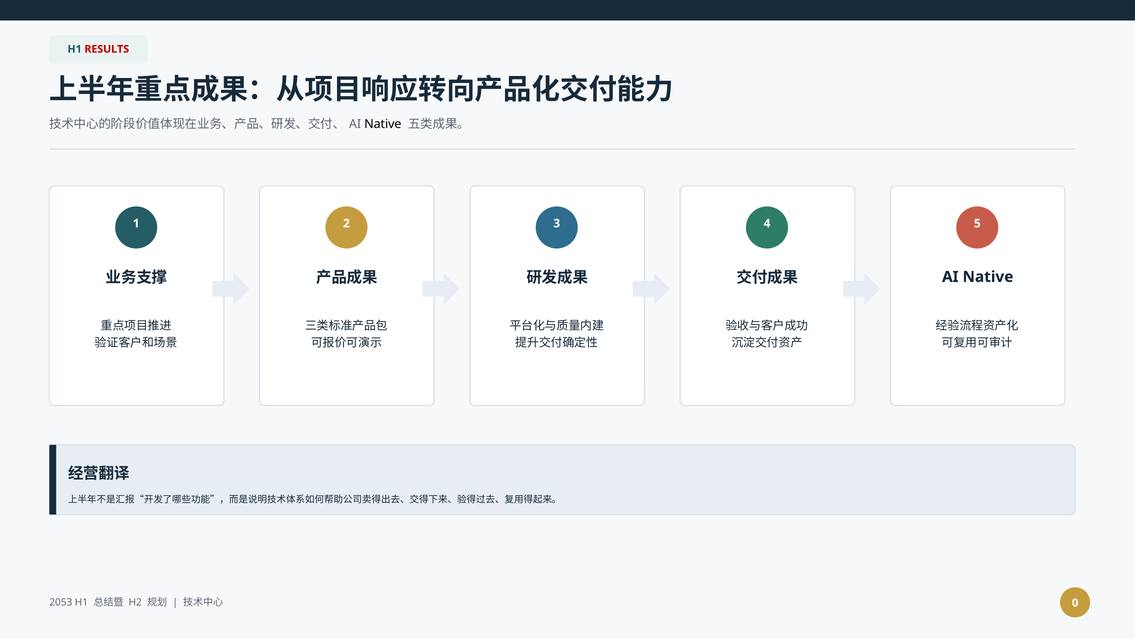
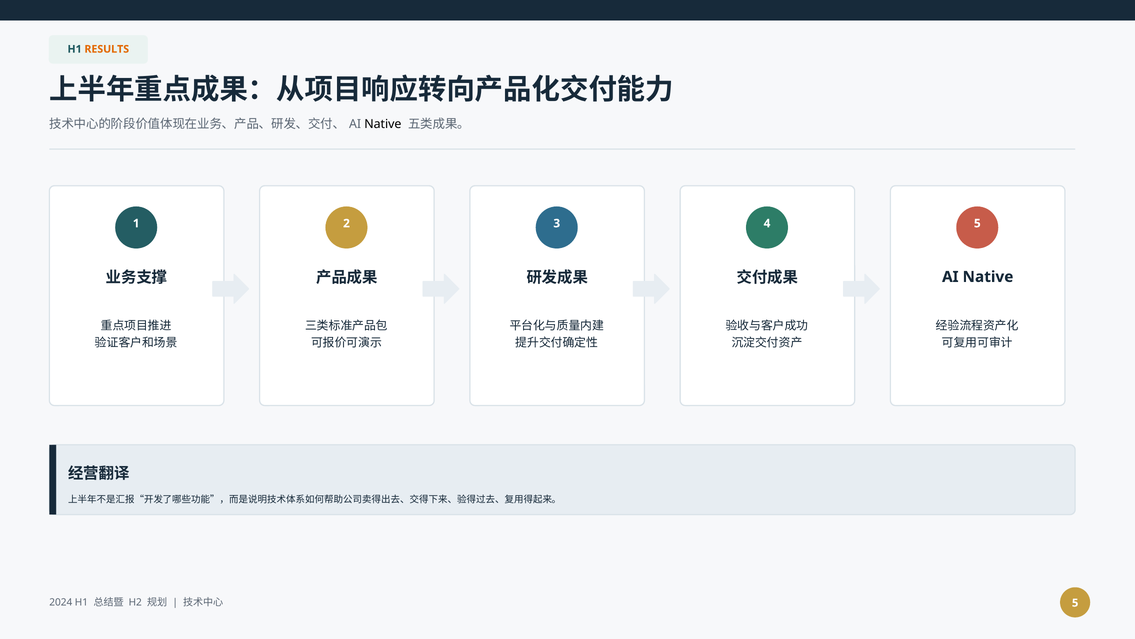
RESULTS colour: red -> orange
2053: 2053 -> 2024
0 at (1075, 602): 0 -> 5
